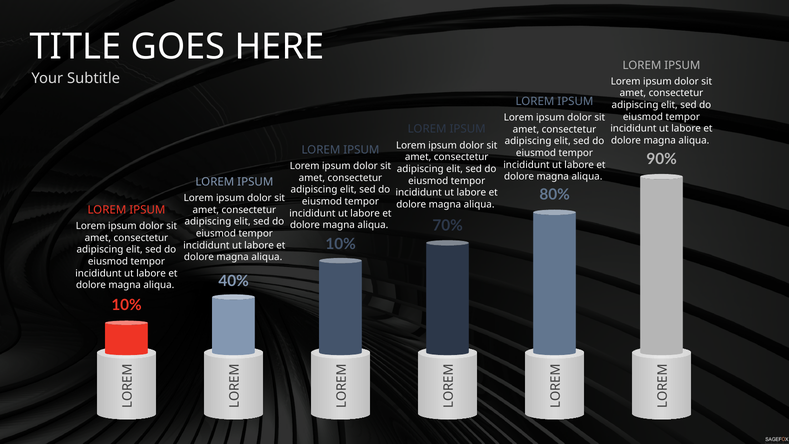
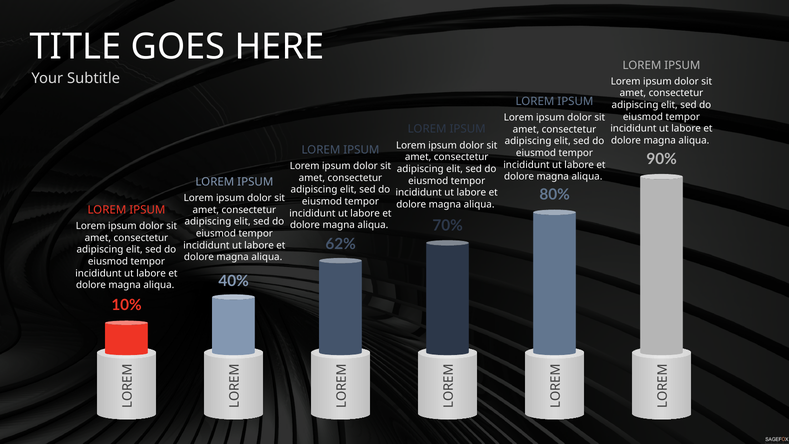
10% at (341, 244): 10% -> 62%
